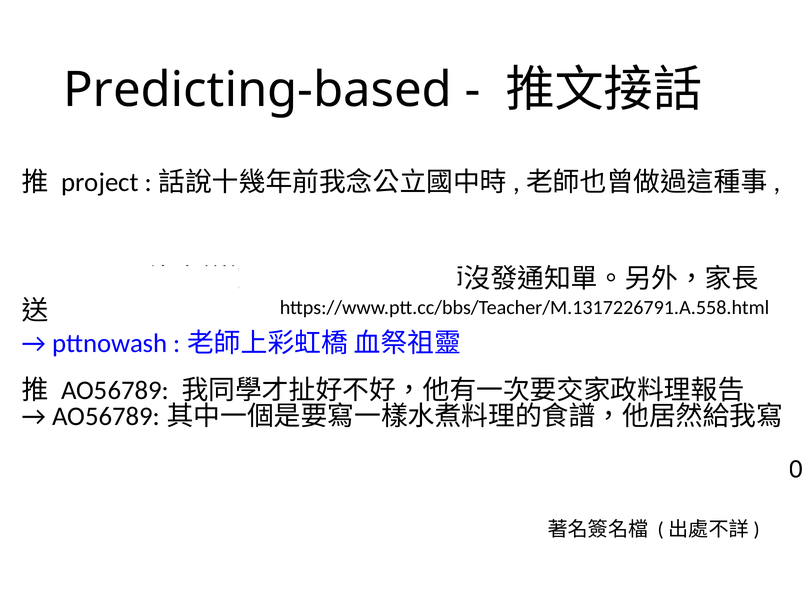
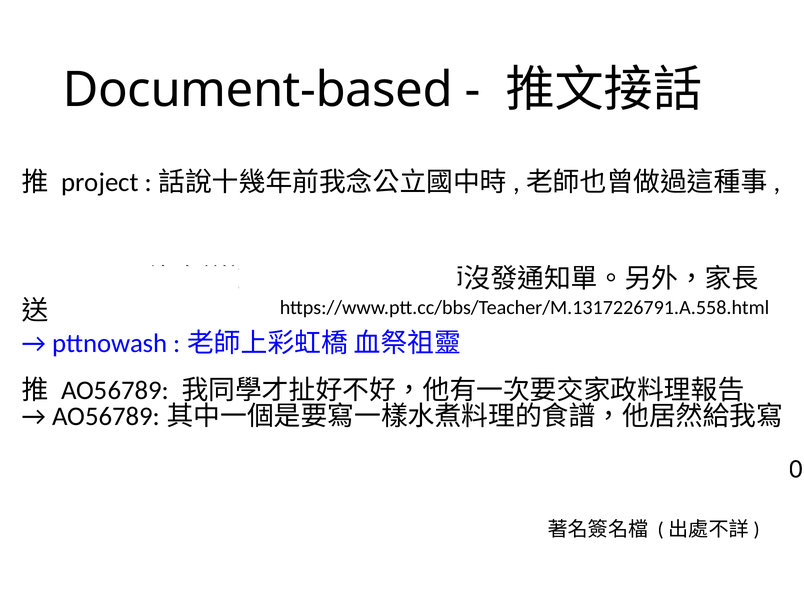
Predicting-based: Predicting-based -> Document-based
